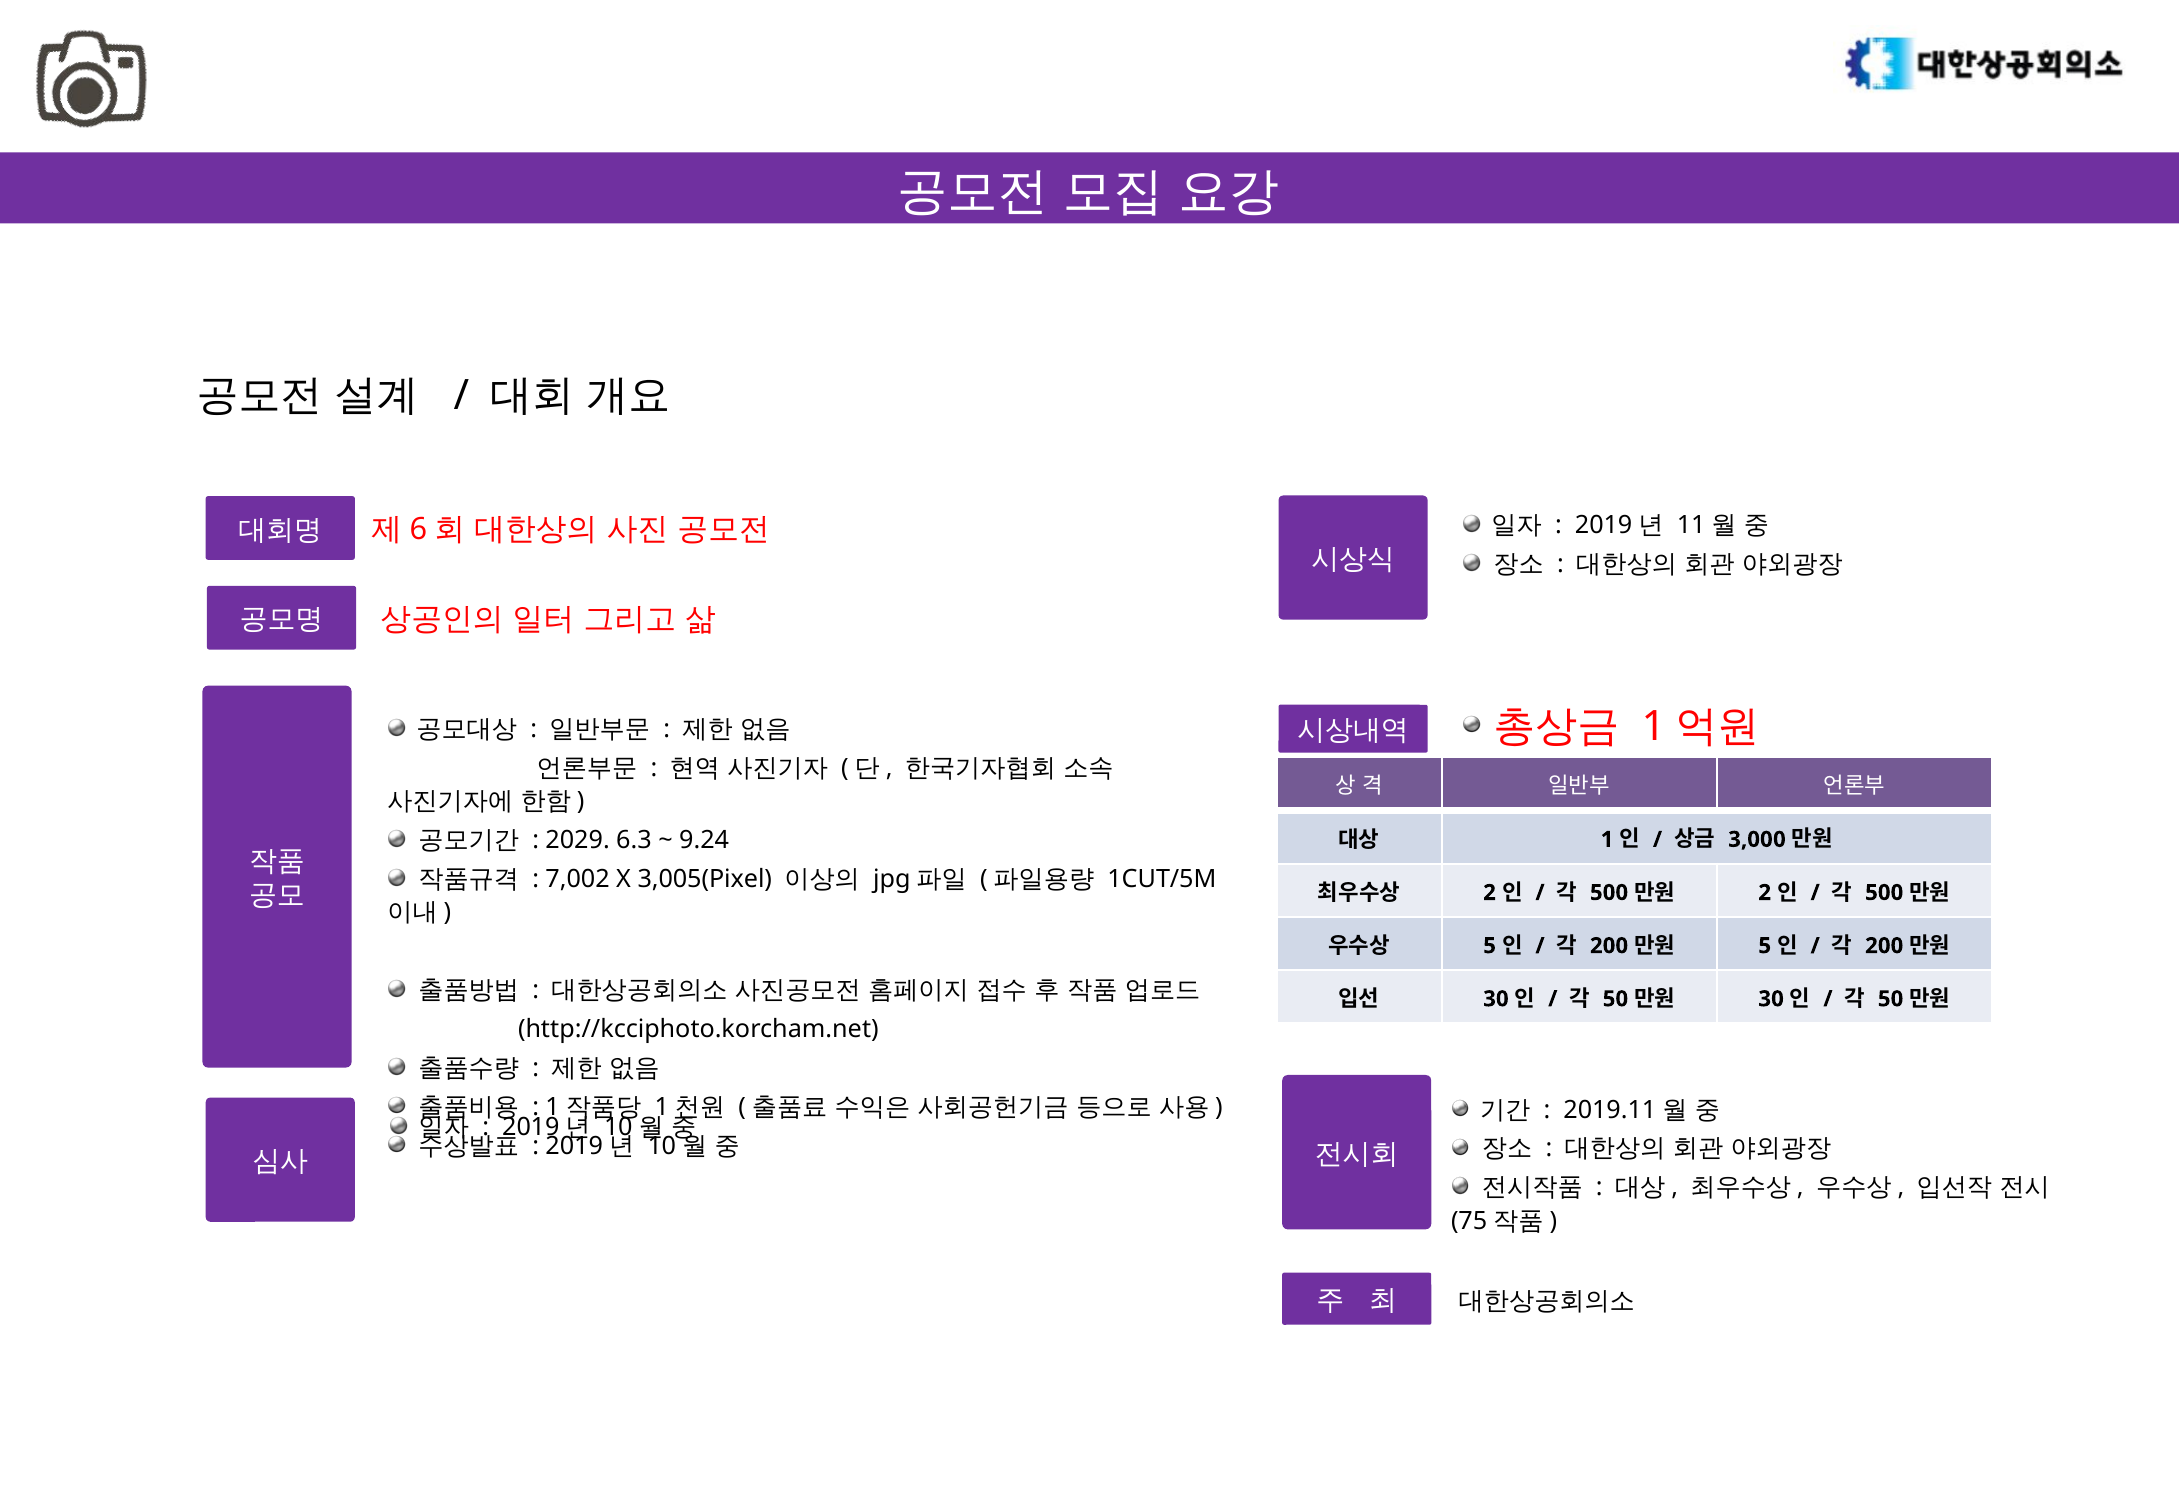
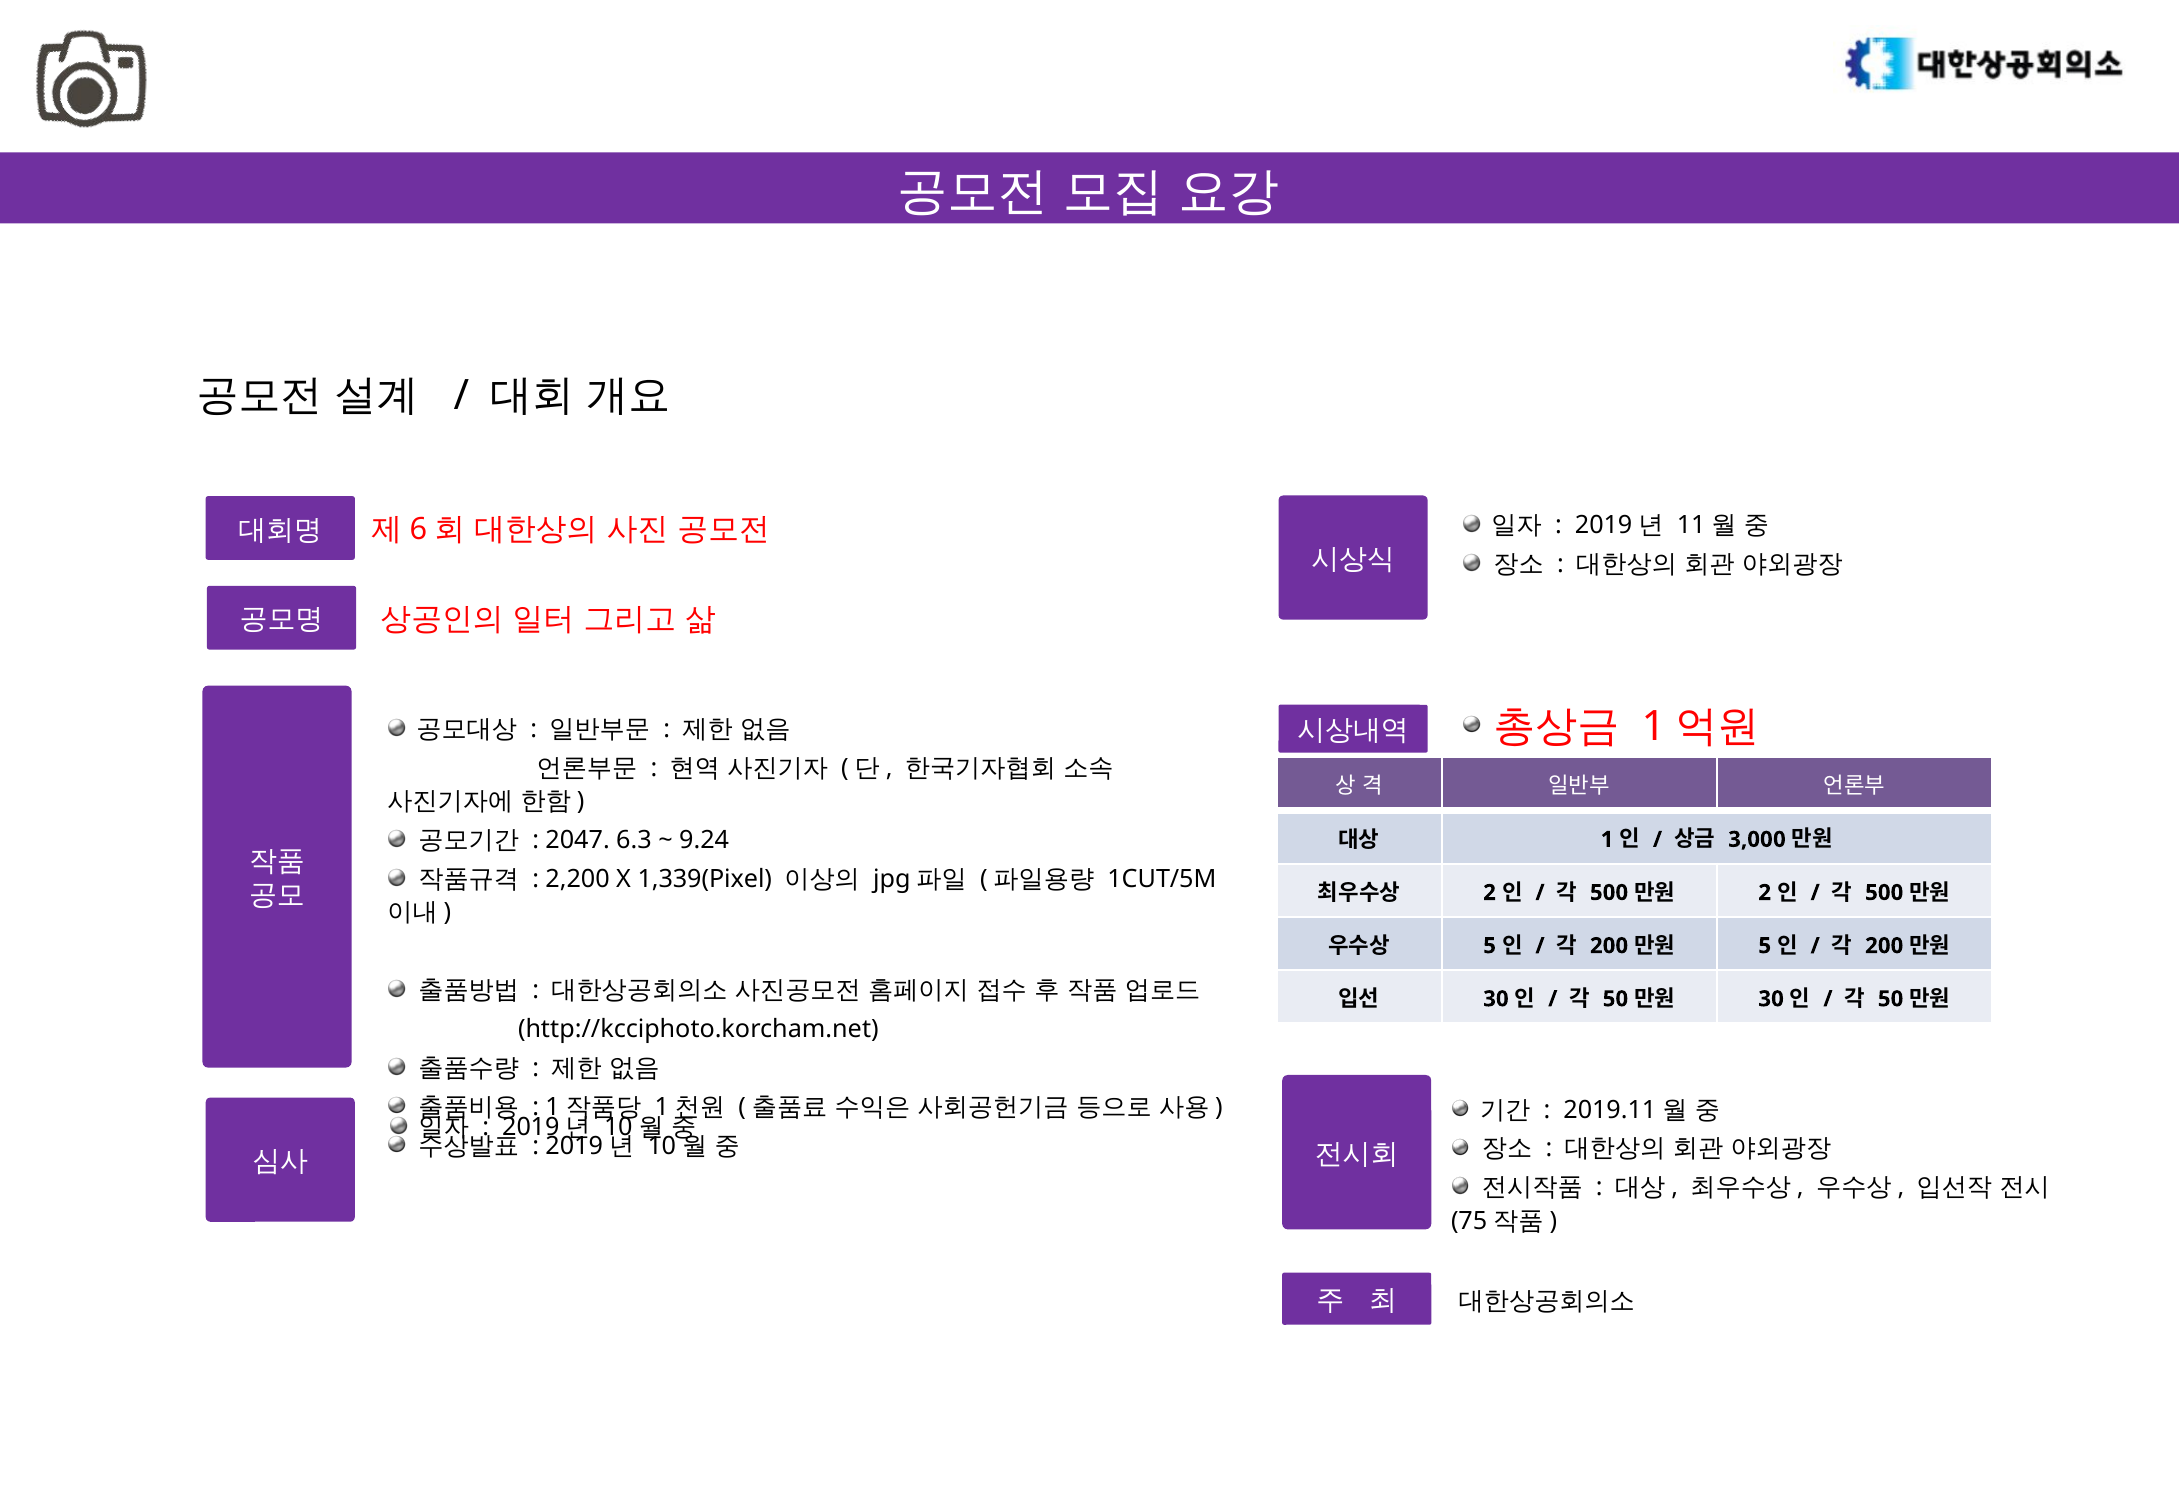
2029: 2029 -> 2047
7,002: 7,002 -> 2,200
3,005(Pixel: 3,005(Pixel -> 1,339(Pixel
